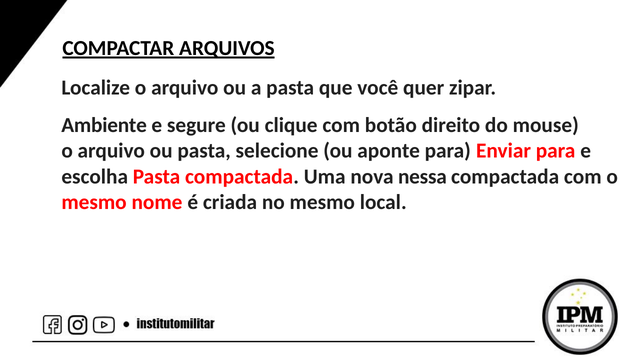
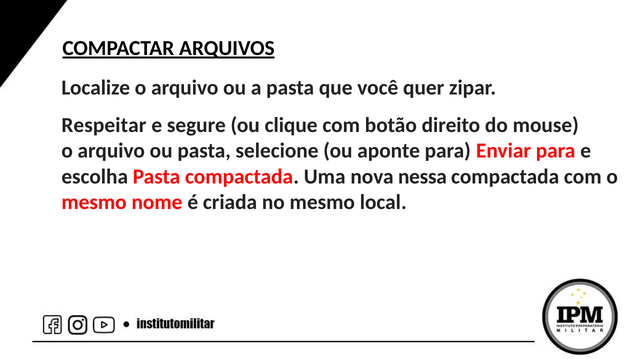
Ambiente: Ambiente -> Respeitar
